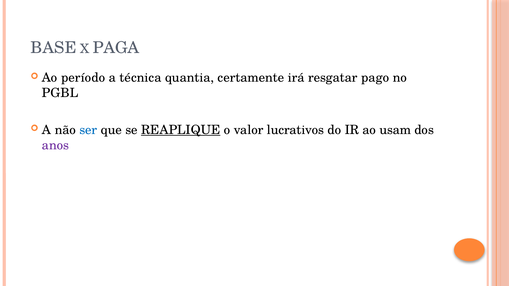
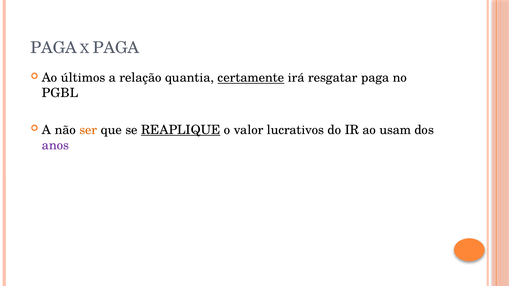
BASE at (54, 48): BASE -> PAGA
período: período -> últimos
técnica: técnica -> relação
certamente underline: none -> present
resgatar pago: pago -> paga
ser colour: blue -> orange
